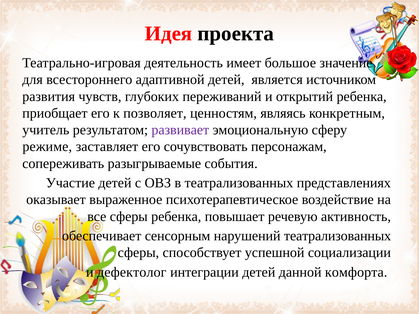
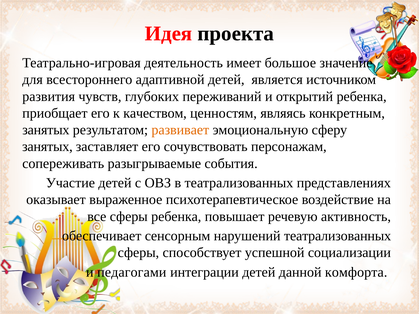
позволяет: позволяет -> качеством
учитель at (46, 130): учитель -> занятых
развивает colour: purple -> orange
режиме at (47, 147): режиме -> занятых
дефектолог: дефектолог -> педагогами
